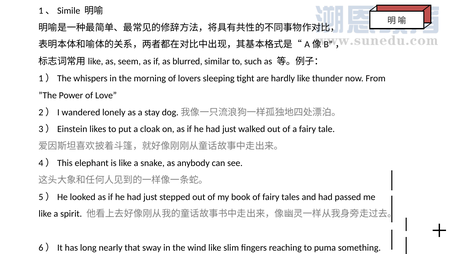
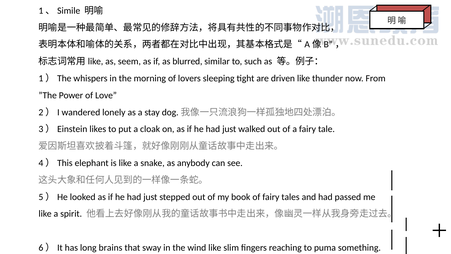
hardly: hardly -> driven
nearly: nearly -> brains
